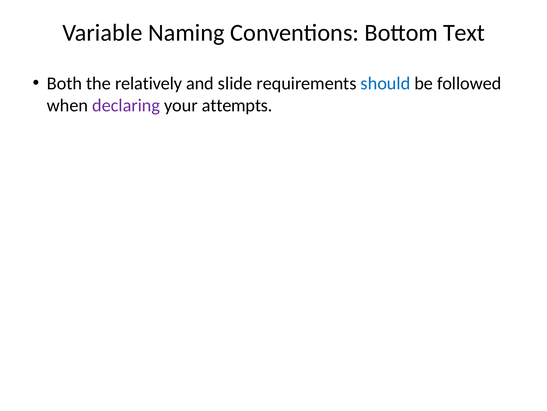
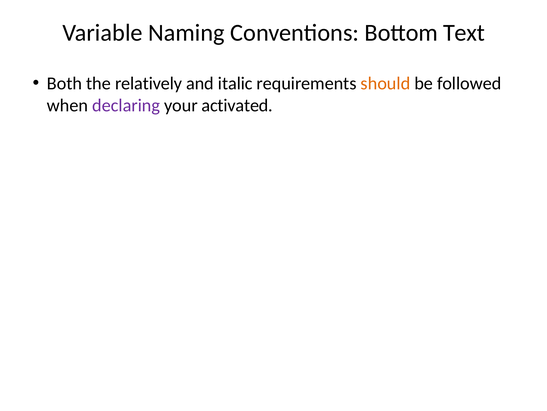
slide: slide -> italic
should colour: blue -> orange
attempts: attempts -> activated
